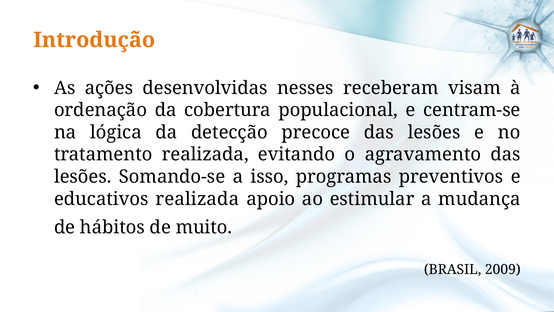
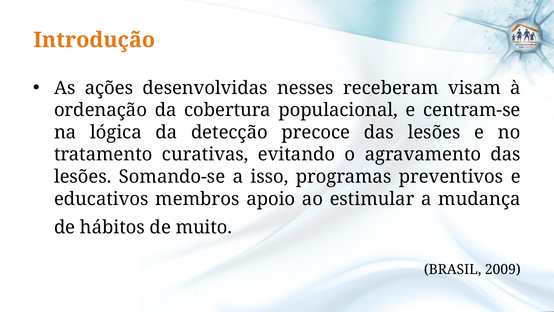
tratamento realizada: realizada -> curativas
educativos realizada: realizada -> membros
